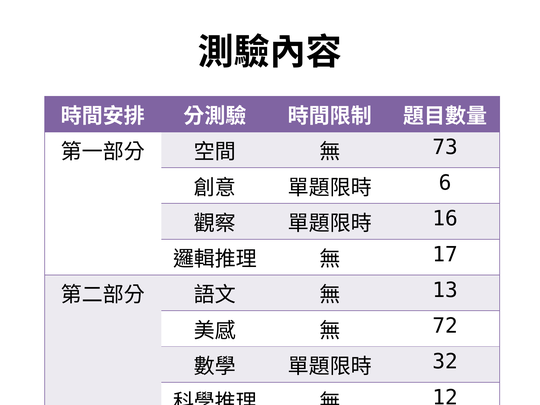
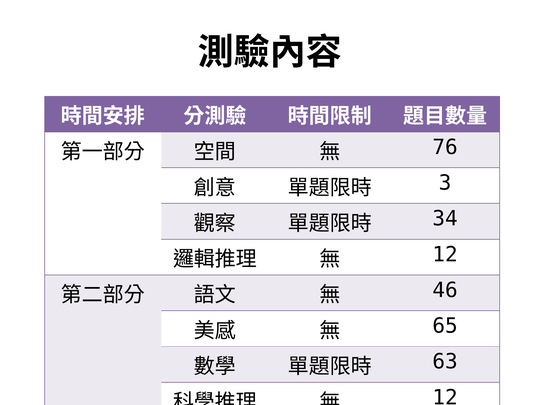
73: 73 -> 76
6: 6 -> 3
16: 16 -> 34
17 at (445, 254): 17 -> 12
13: 13 -> 46
72: 72 -> 65
32: 32 -> 63
